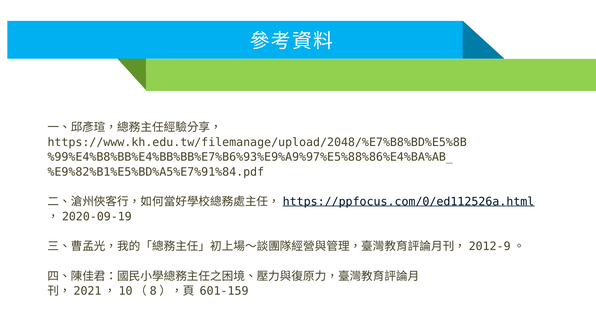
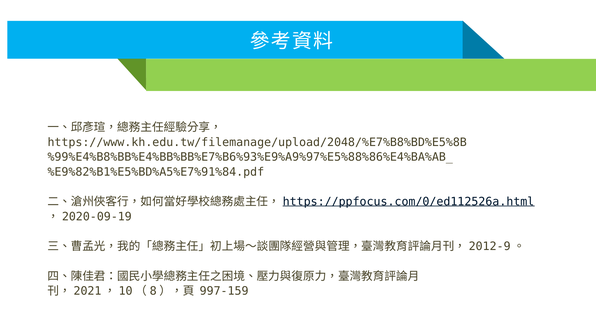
601-159: 601-159 -> 997-159
